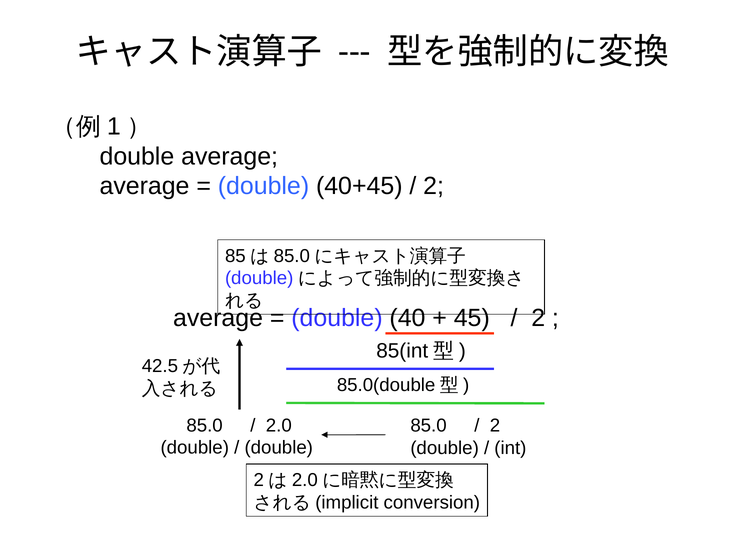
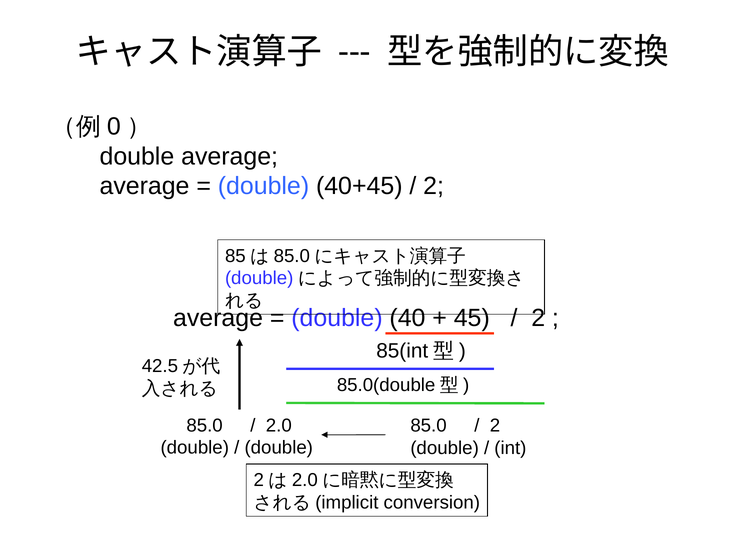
1: 1 -> 0
